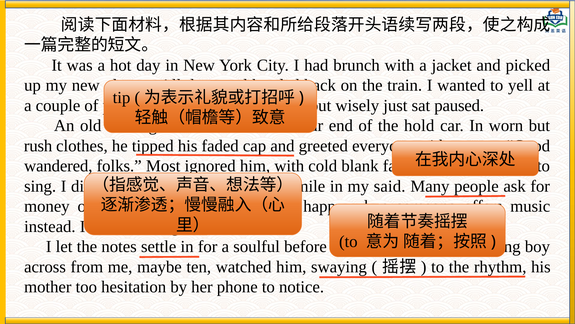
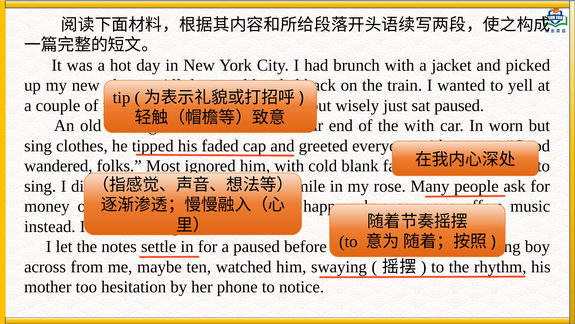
the hold: hold -> with
rush at (38, 146): rush -> sing
said: said -> rose
a soulful: soulful -> paused
